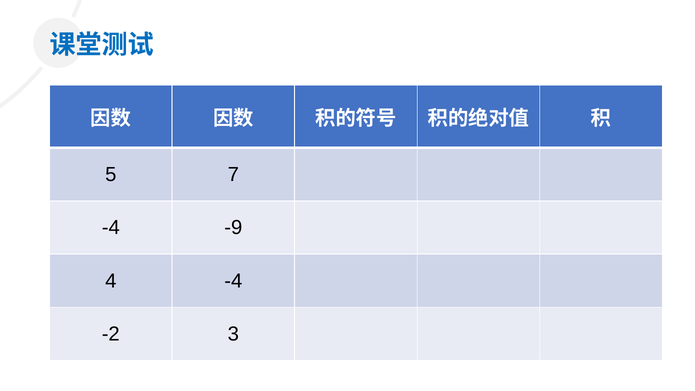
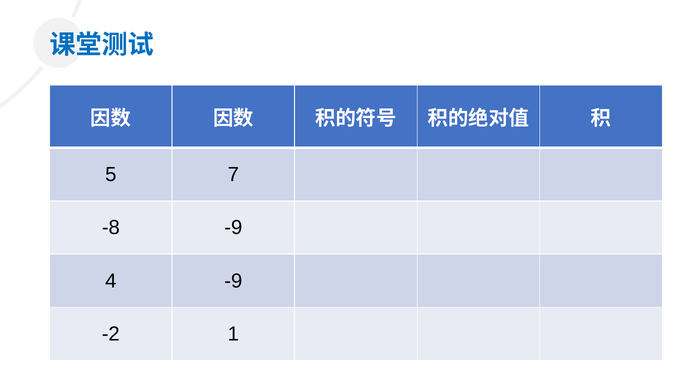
-4 at (111, 228): -4 -> -8
4 -4: -4 -> -9
3: 3 -> 1
